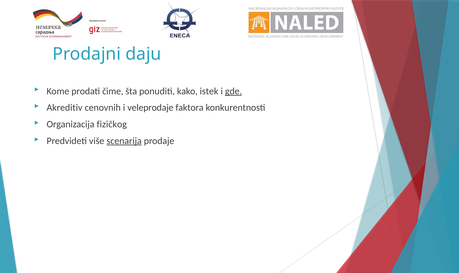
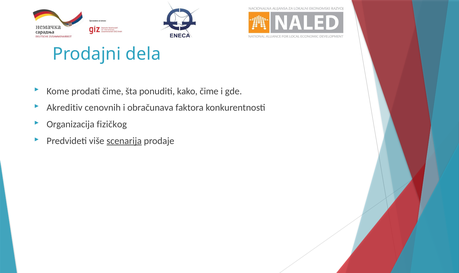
daju: daju -> dela
kako istek: istek -> čime
gde underline: present -> none
veleprodaje: veleprodaje -> obračunava
